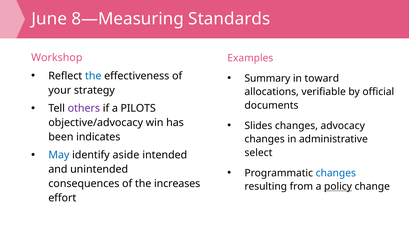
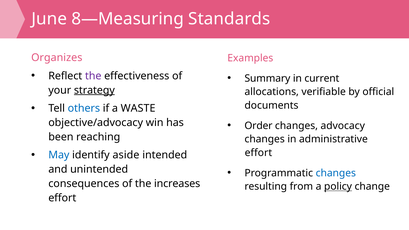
Workshop: Workshop -> Organizes
the at (93, 76) colour: blue -> purple
toward: toward -> current
strategy underline: none -> present
others colour: purple -> blue
PILOTS: PILOTS -> WASTE
Slides: Slides -> Order
indicates: indicates -> reaching
select at (258, 153): select -> effort
